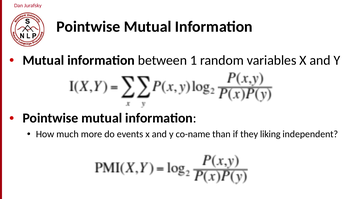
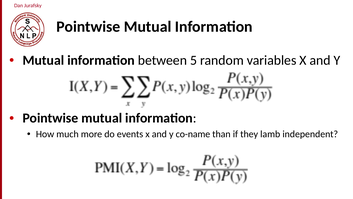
1: 1 -> 5
liking: liking -> lamb
